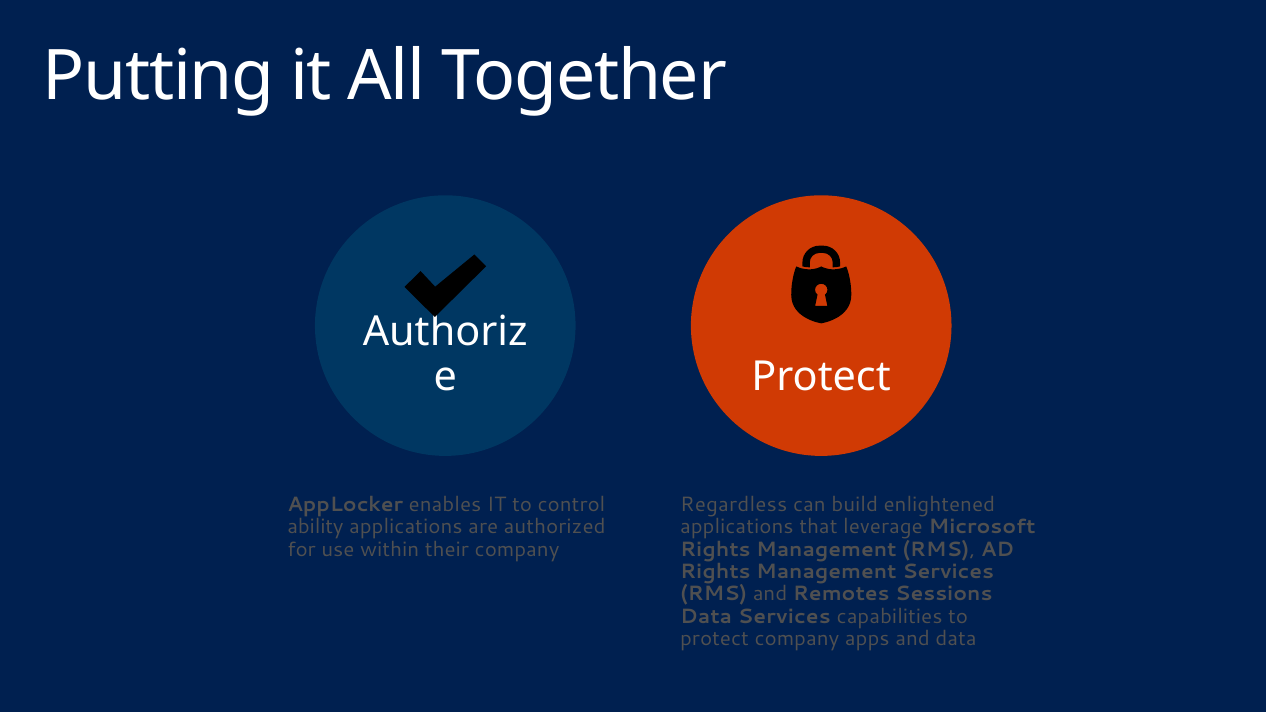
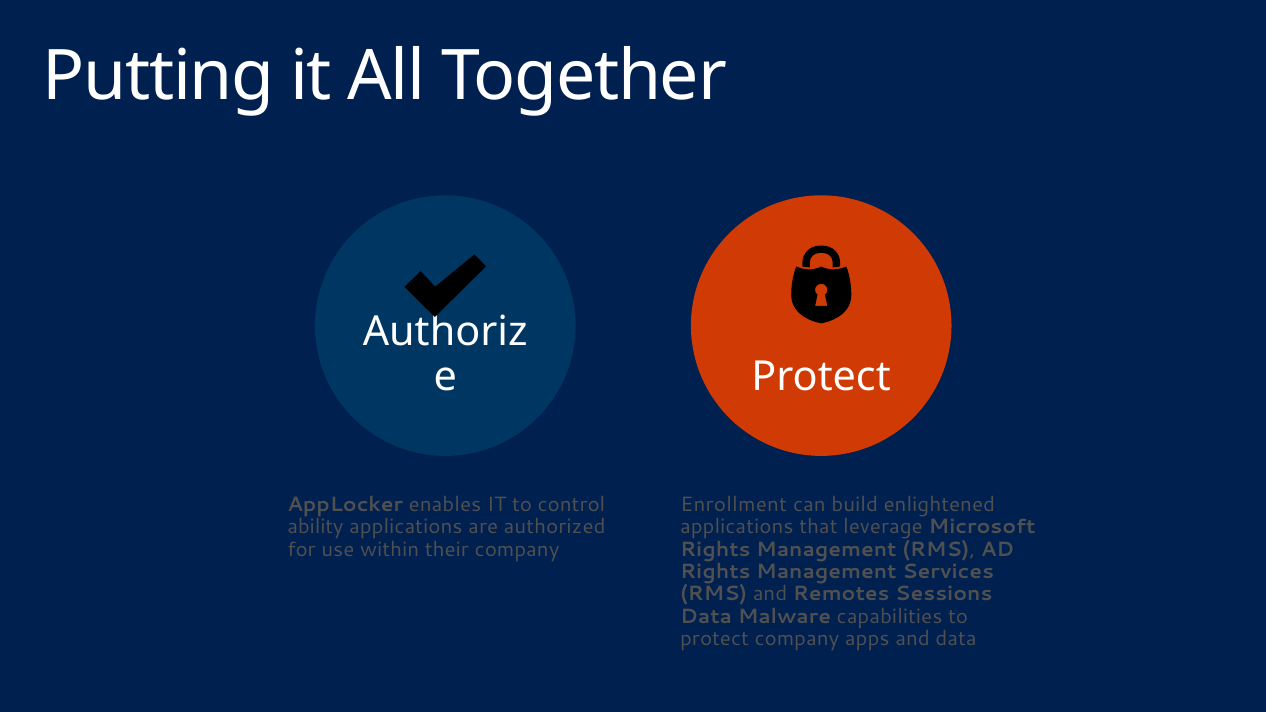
Regardless: Regardless -> Enrollment
Data Services: Services -> Malware
